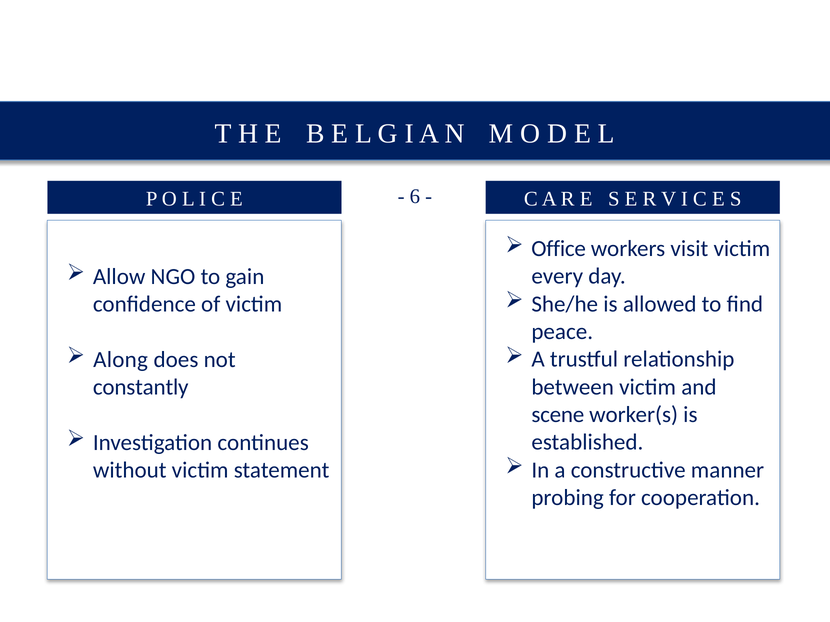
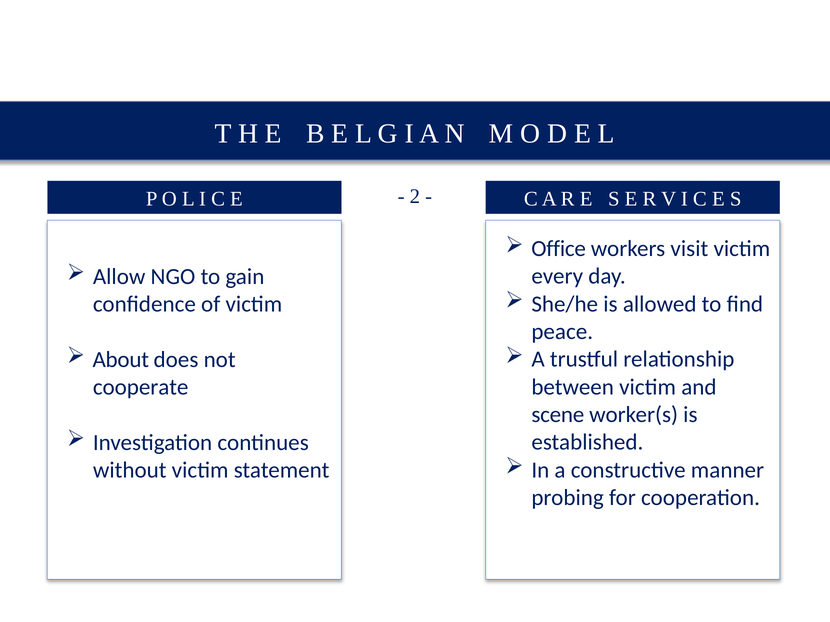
6: 6 -> 2
Along: Along -> About
constantly: constantly -> cooperate
